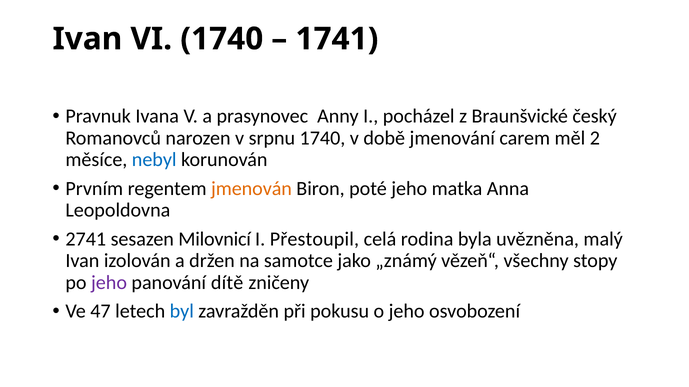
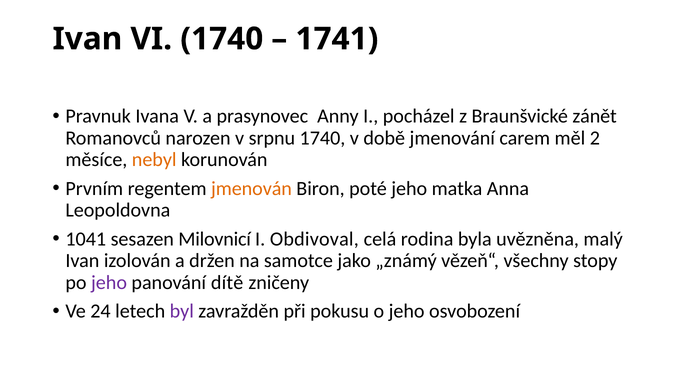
český: český -> zánět
nebyl colour: blue -> orange
2741: 2741 -> 1041
Přestoupil: Přestoupil -> Obdivoval
47: 47 -> 24
byl colour: blue -> purple
